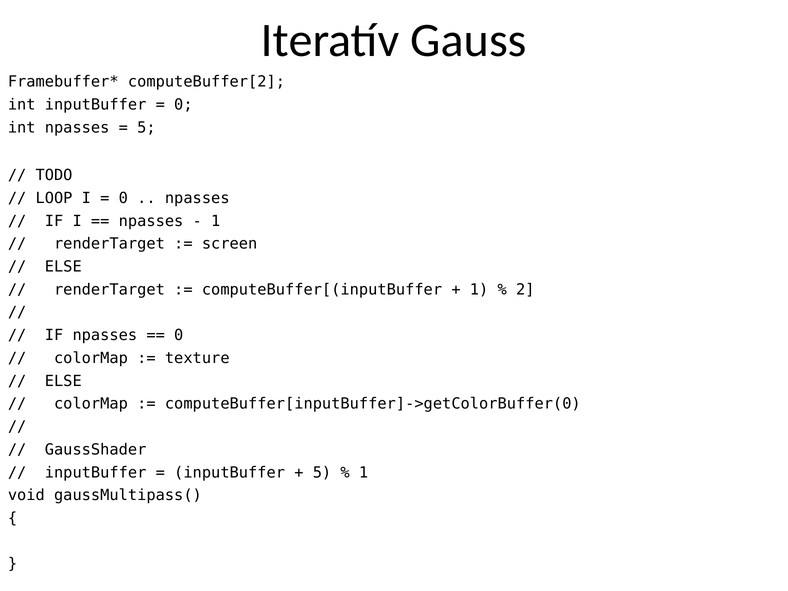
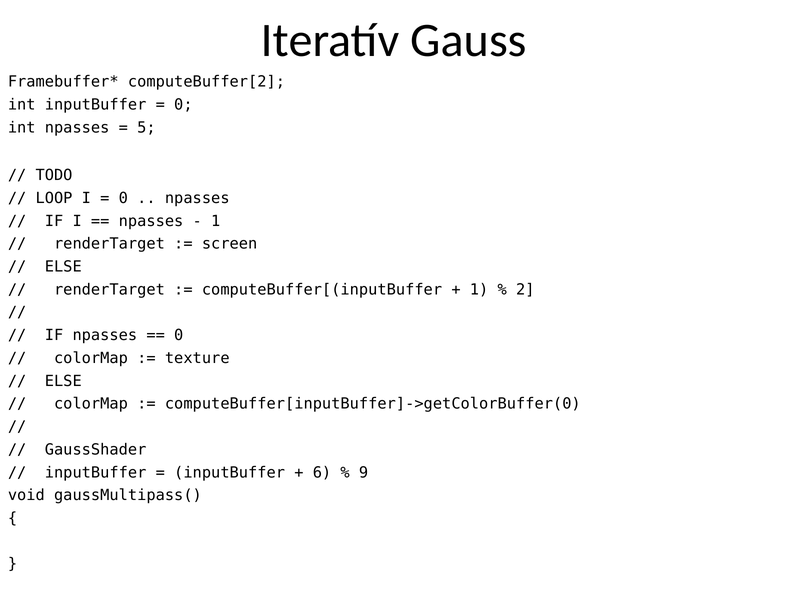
5 at (322, 472): 5 -> 6
1 at (364, 472): 1 -> 9
